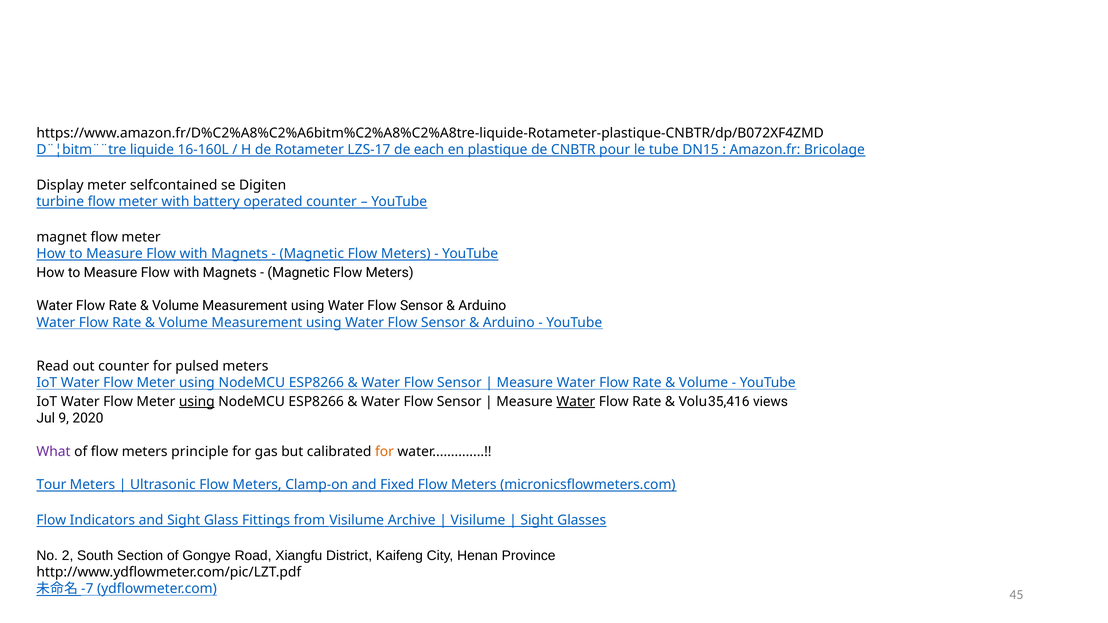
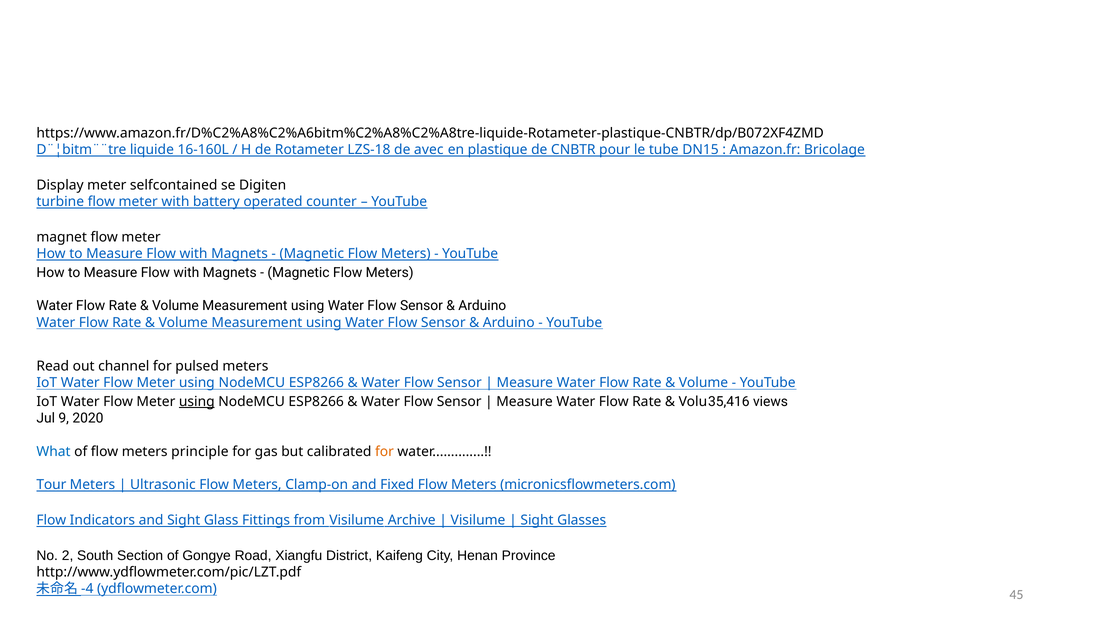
LZS-17: LZS-17 -> LZS-18
each: each -> avec
out counter: counter -> channel
Water at (576, 402) underline: present -> none
What colour: purple -> blue
-7: -7 -> -4
